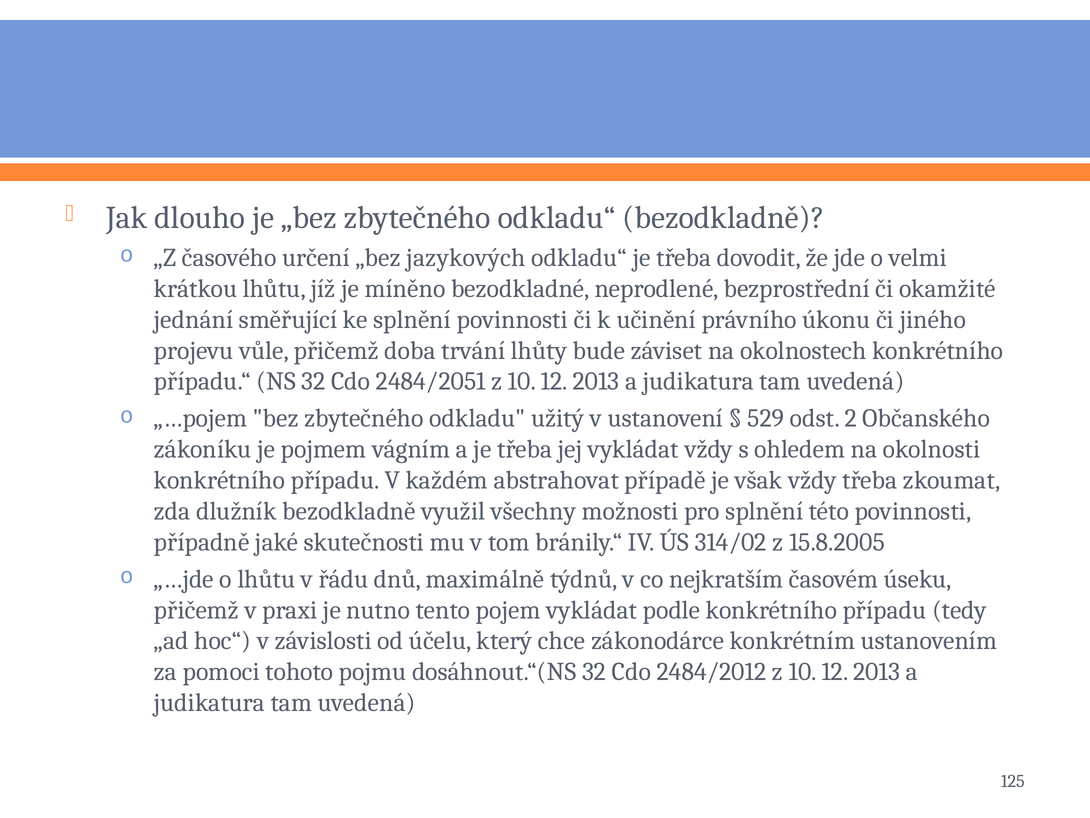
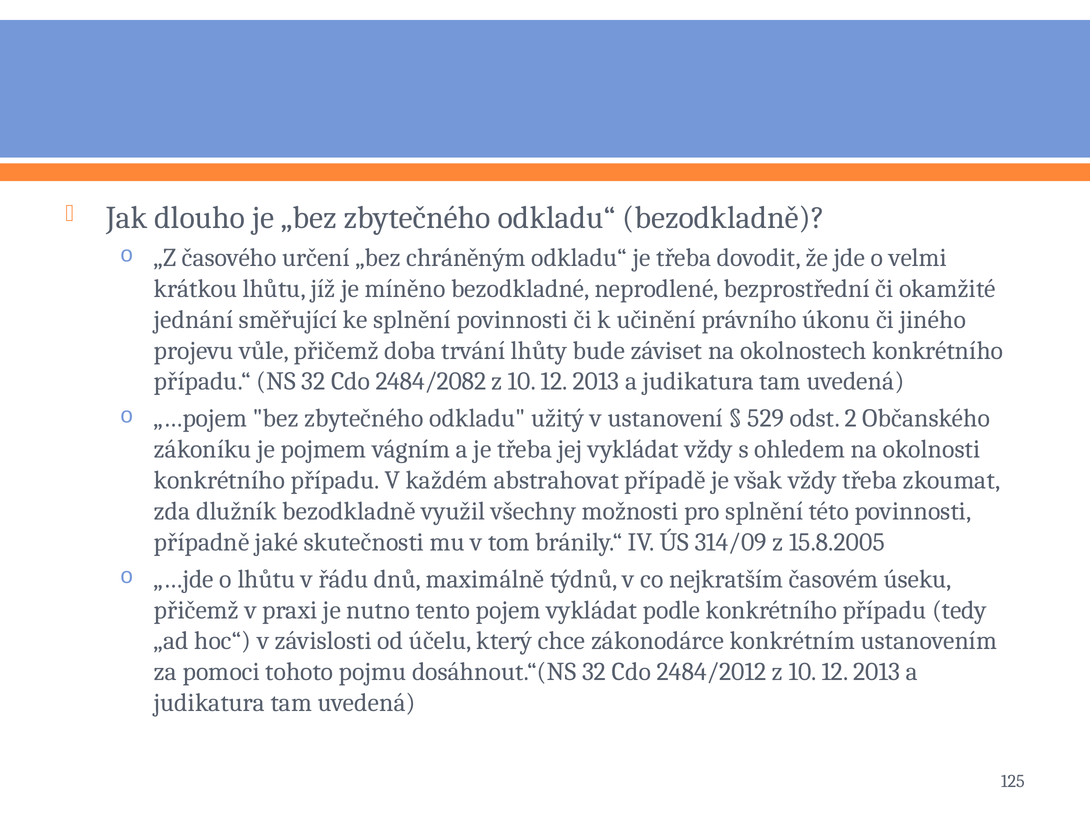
jazykových: jazykových -> chráněným
2484/2051: 2484/2051 -> 2484/2082
314/02: 314/02 -> 314/09
